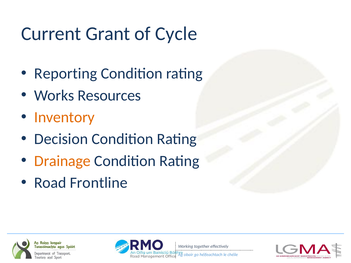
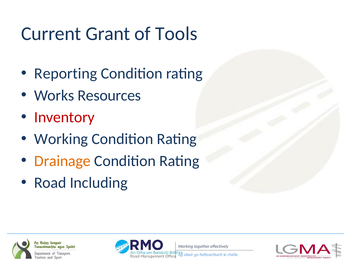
Cycle: Cycle -> Tools
Inventory colour: orange -> red
Decision at (61, 139): Decision -> Working
Frontline: Frontline -> Including
